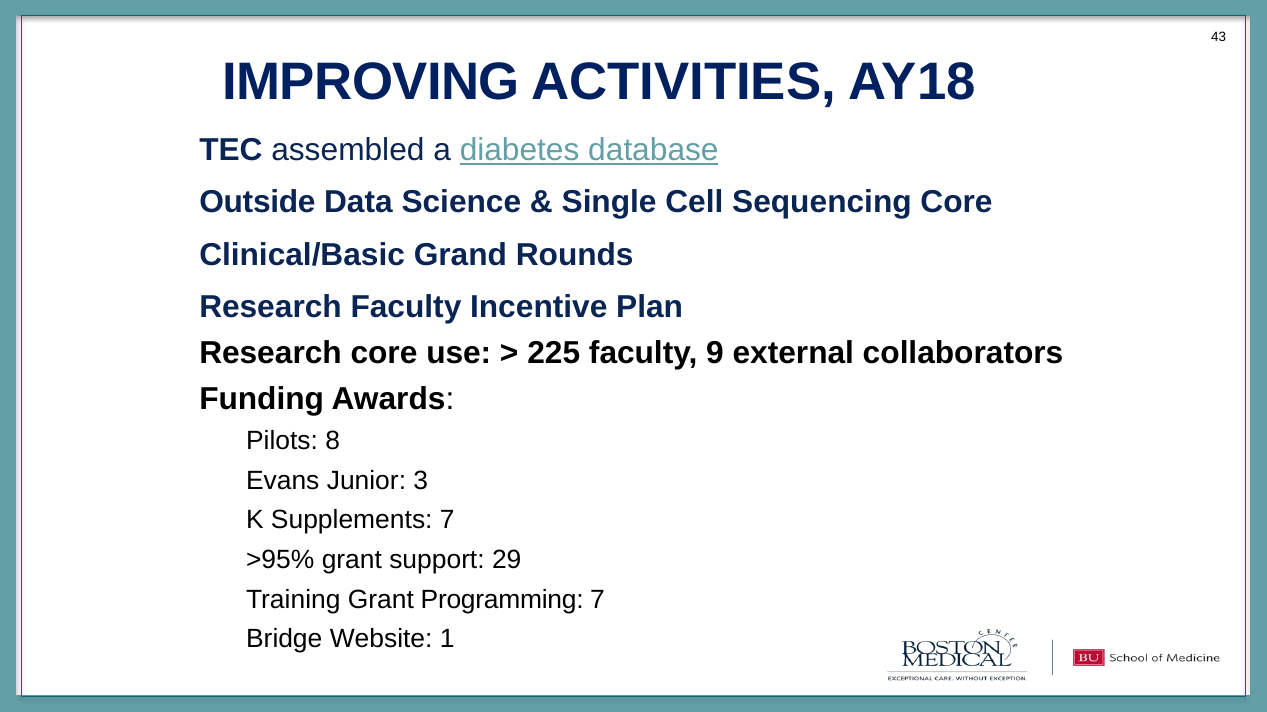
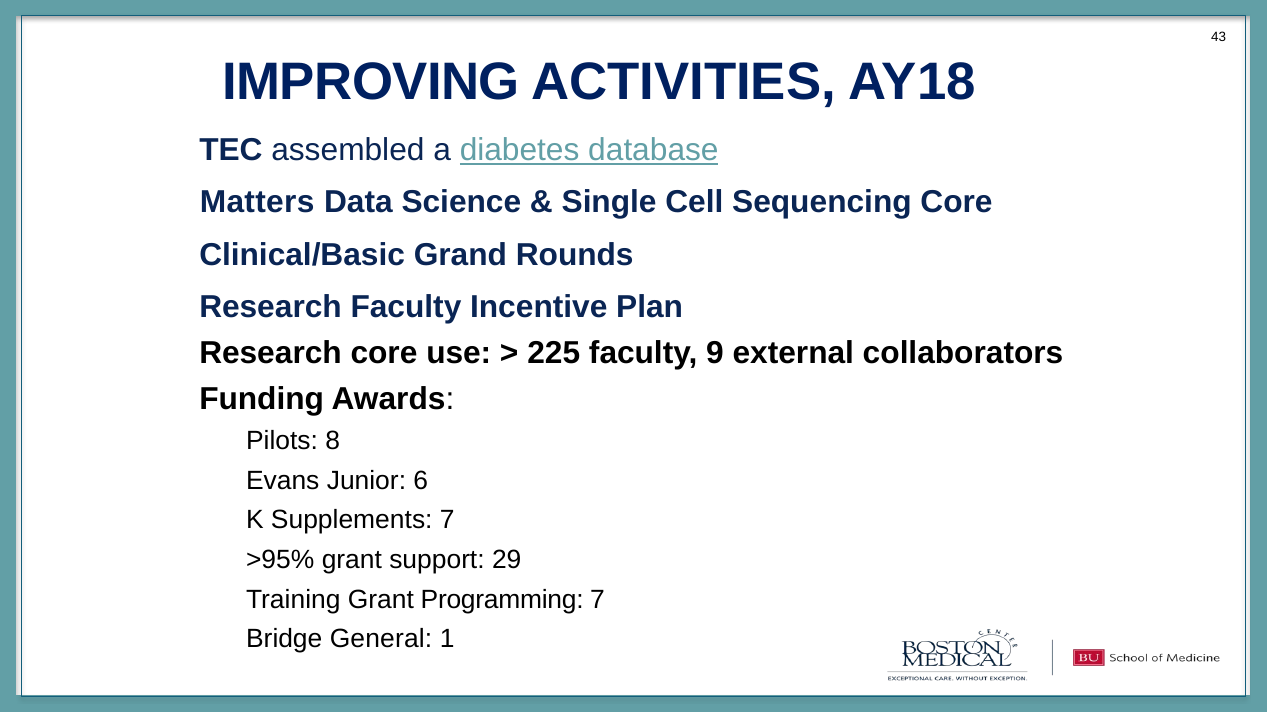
Outside: Outside -> Matters
3: 3 -> 6
Website: Website -> General
